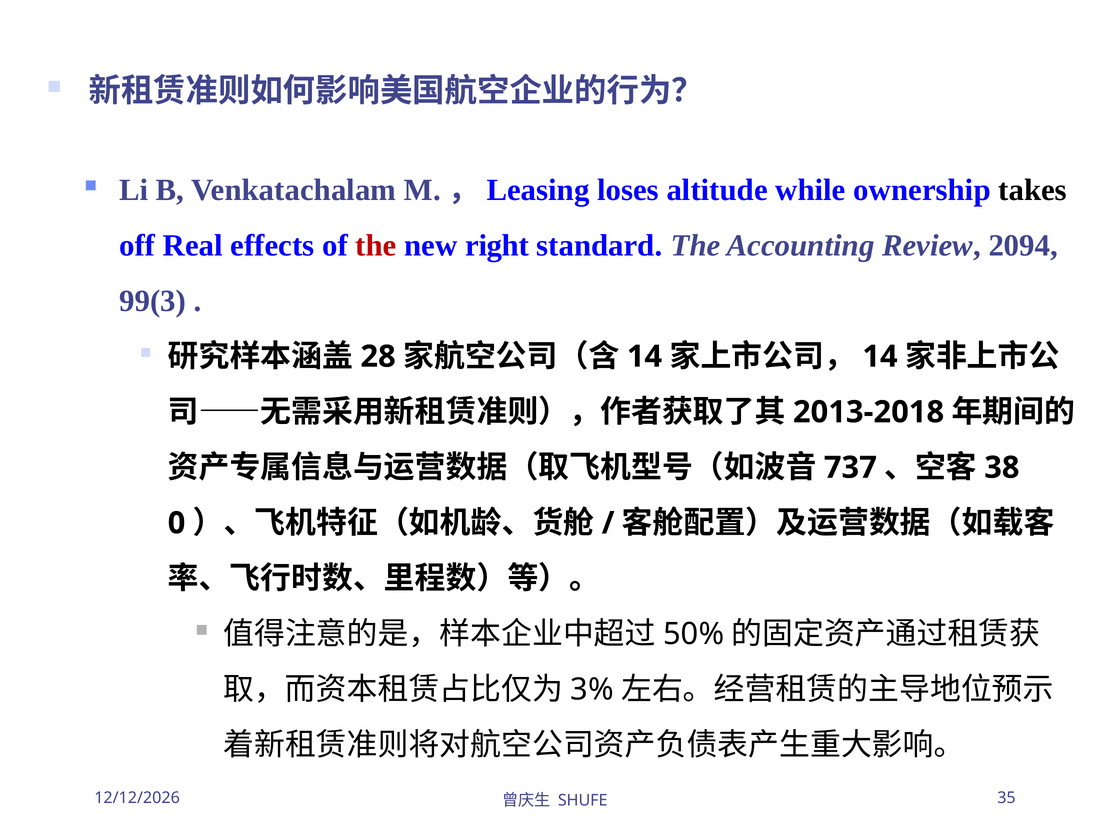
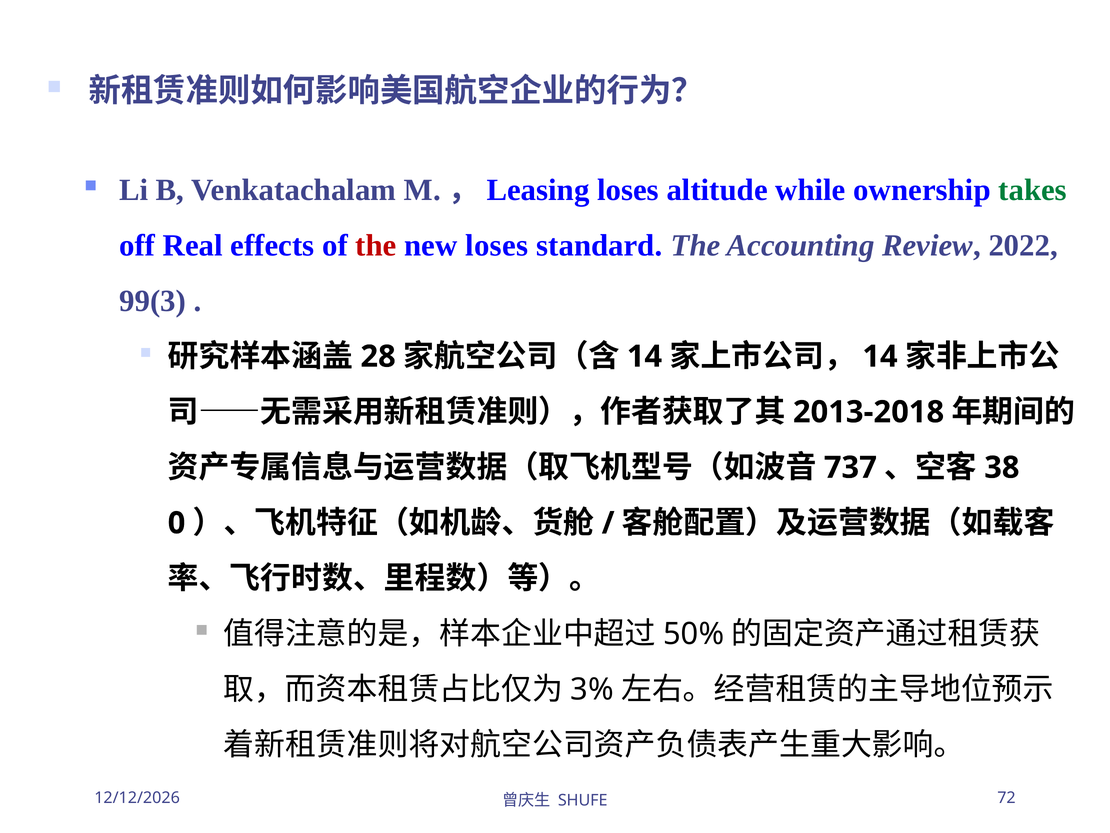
takes colour: black -> green
new right: right -> loses
2094: 2094 -> 2022
35: 35 -> 72
